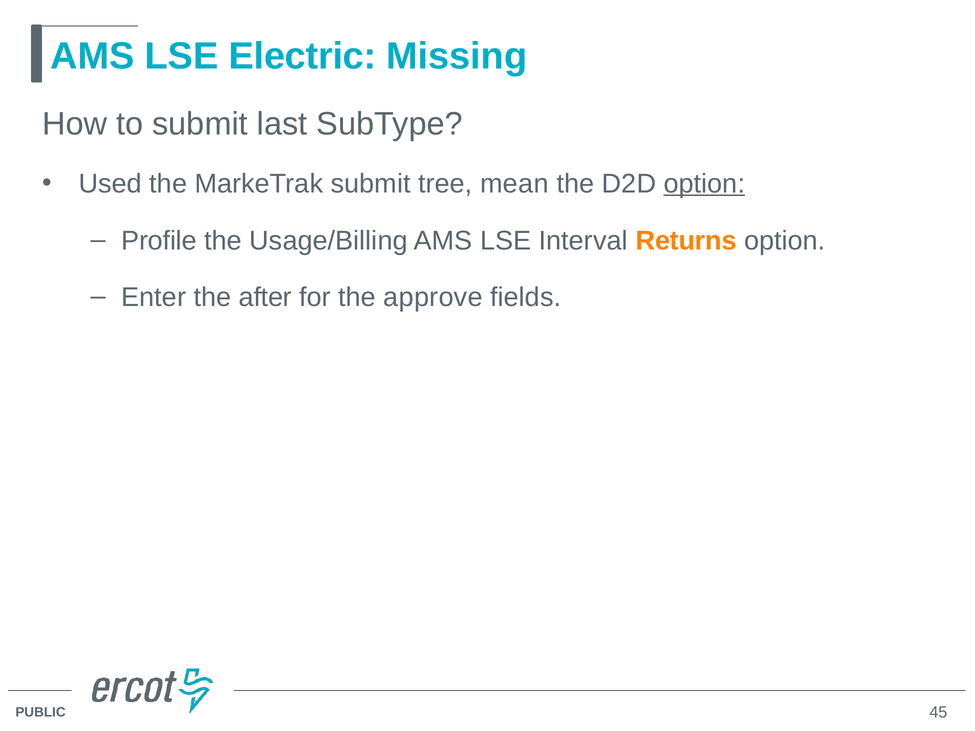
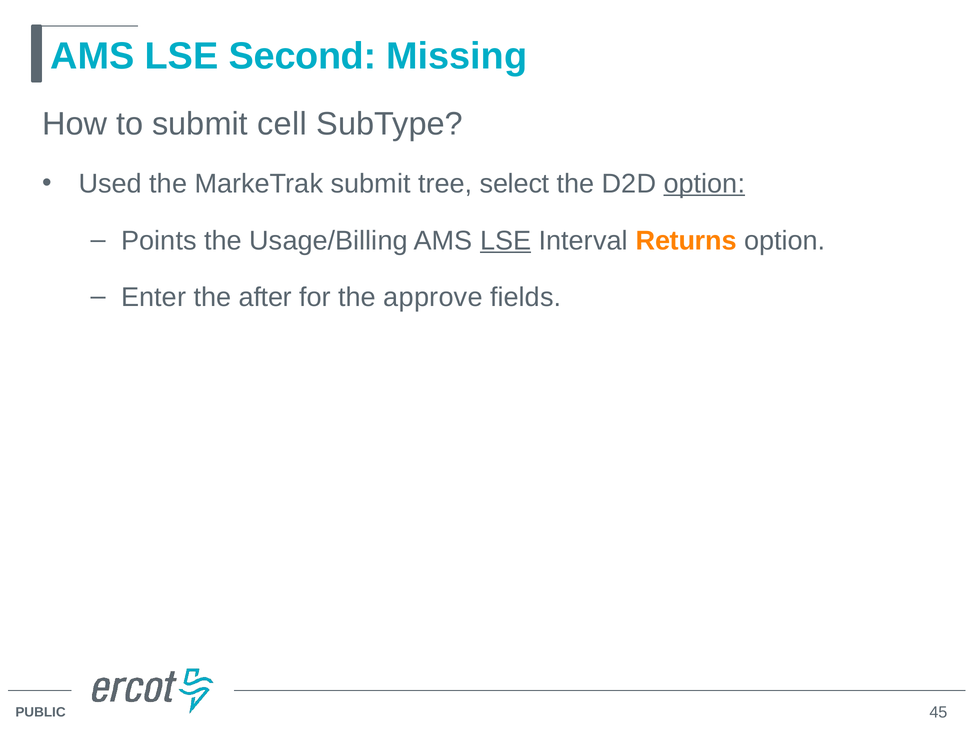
Electric: Electric -> Second
last: last -> cell
mean: mean -> select
Profile: Profile -> Points
LSE at (506, 241) underline: none -> present
